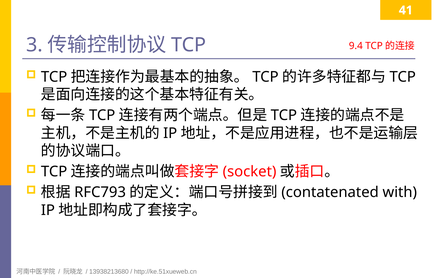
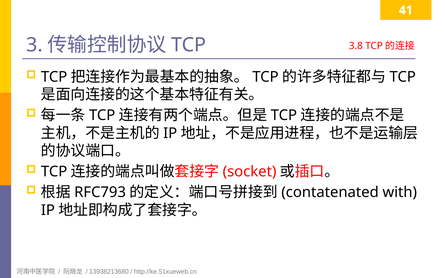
9.4: 9.4 -> 3.8
